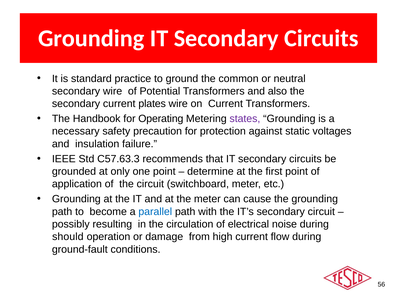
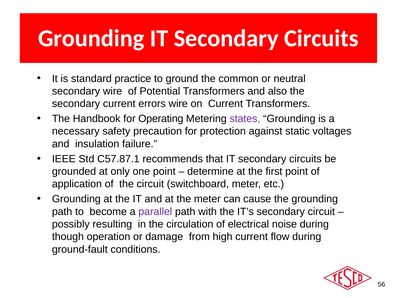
plates: plates -> errors
C57.63.3: C57.63.3 -> C57.87.1
parallel colour: blue -> purple
should: should -> though
